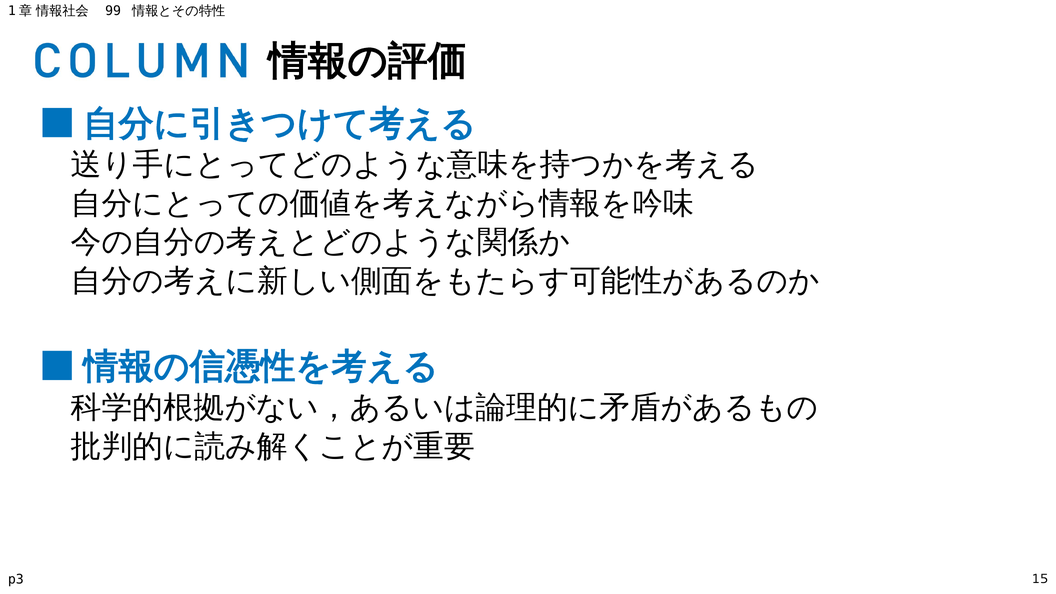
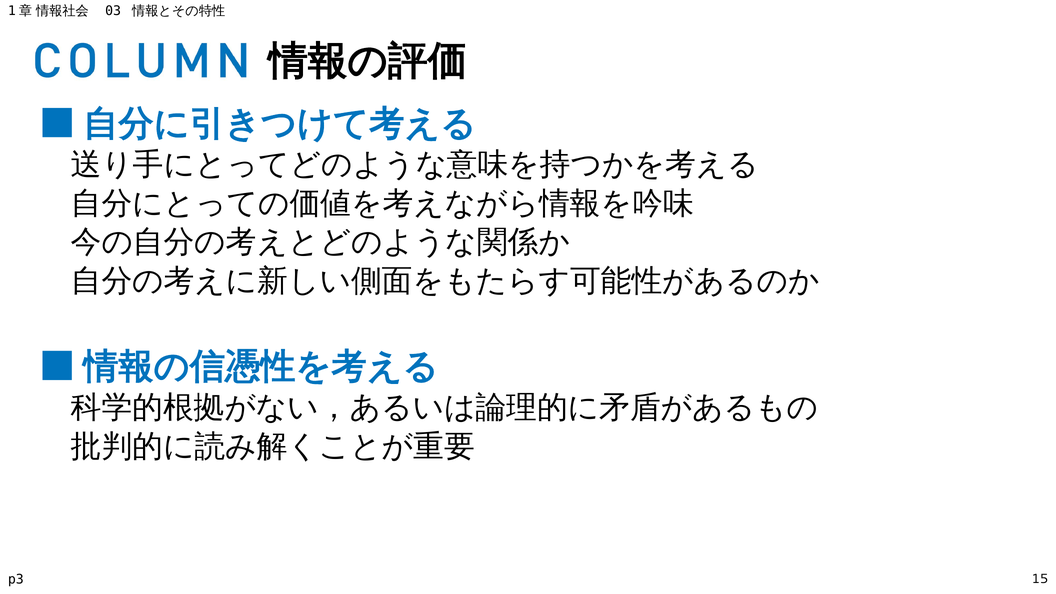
99: 99 -> 03
